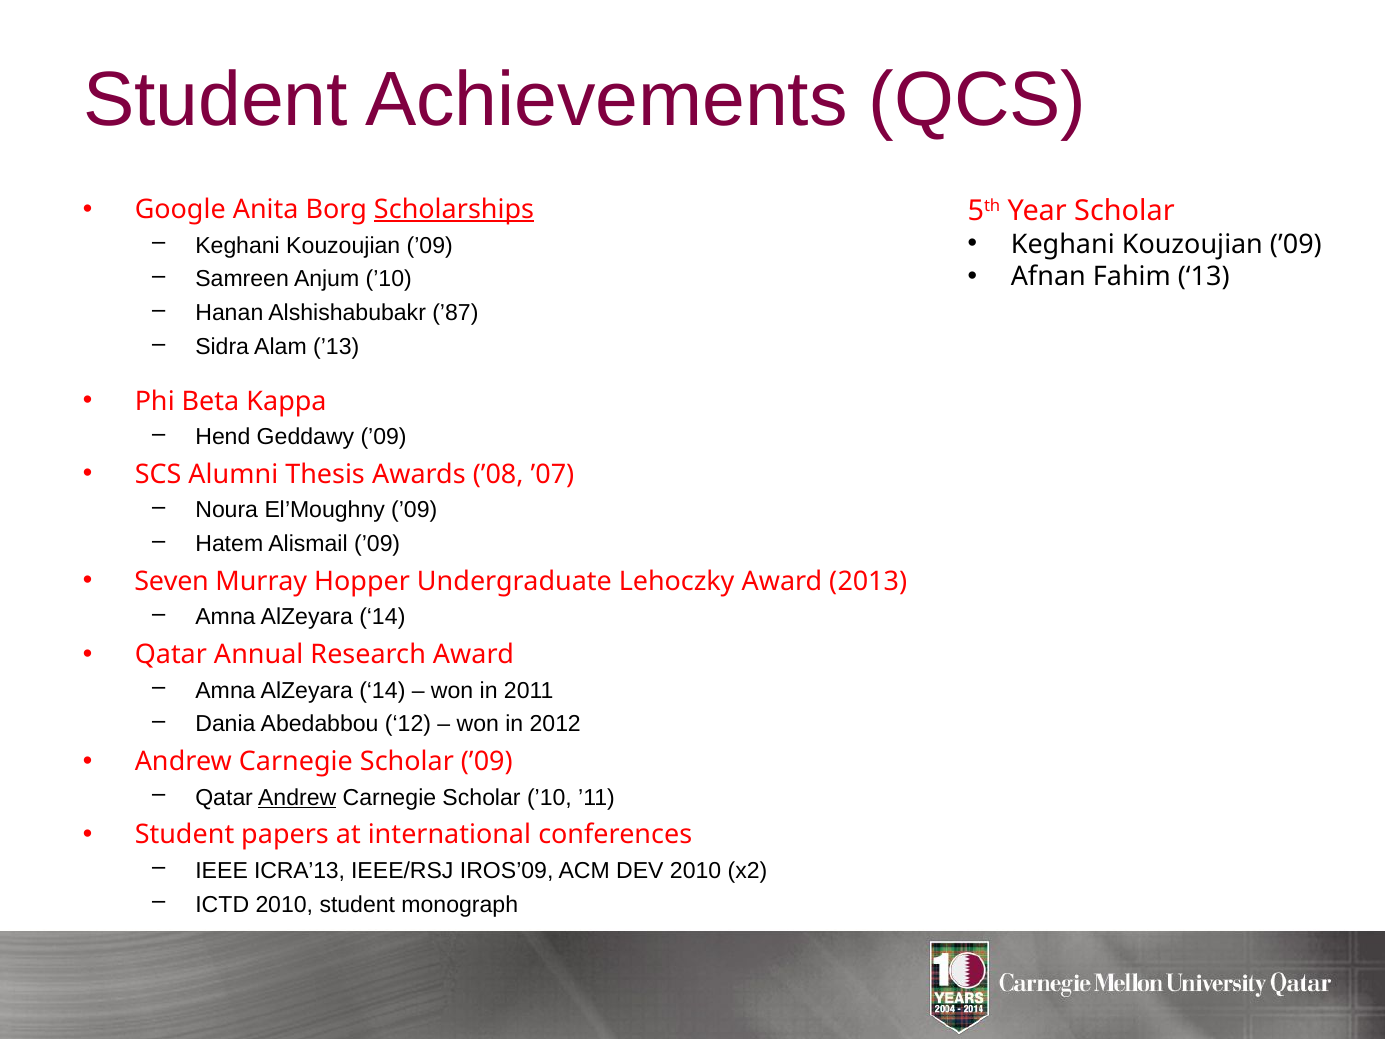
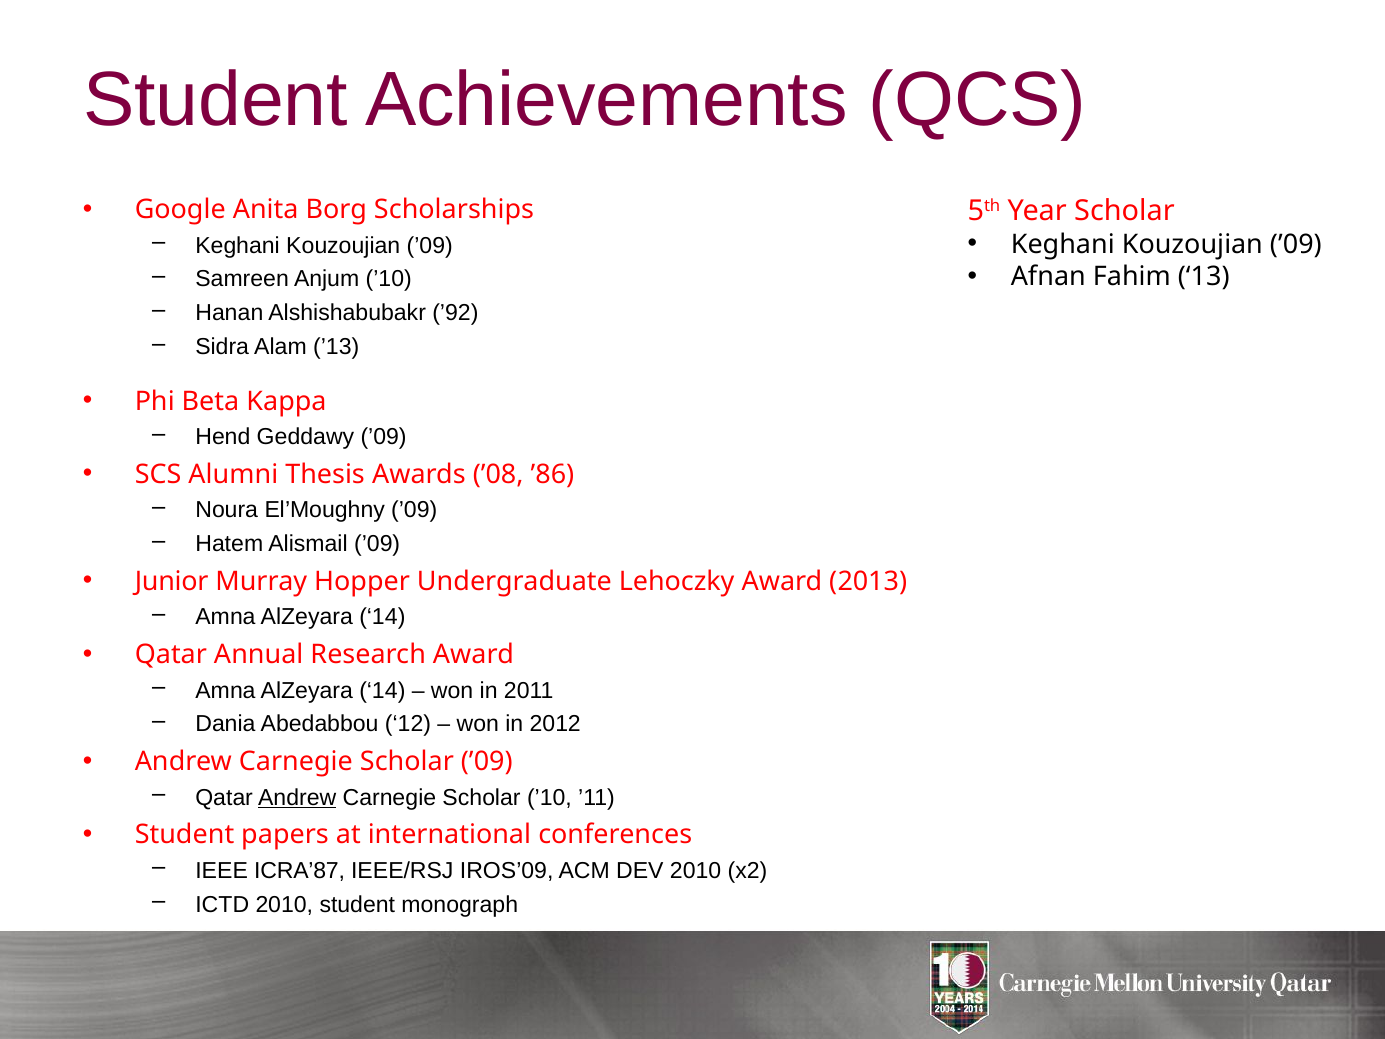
Scholarships underline: present -> none
’87: ’87 -> ’92
’07: ’07 -> ’86
Seven: Seven -> Junior
ICRA’13: ICRA’13 -> ICRA’87
